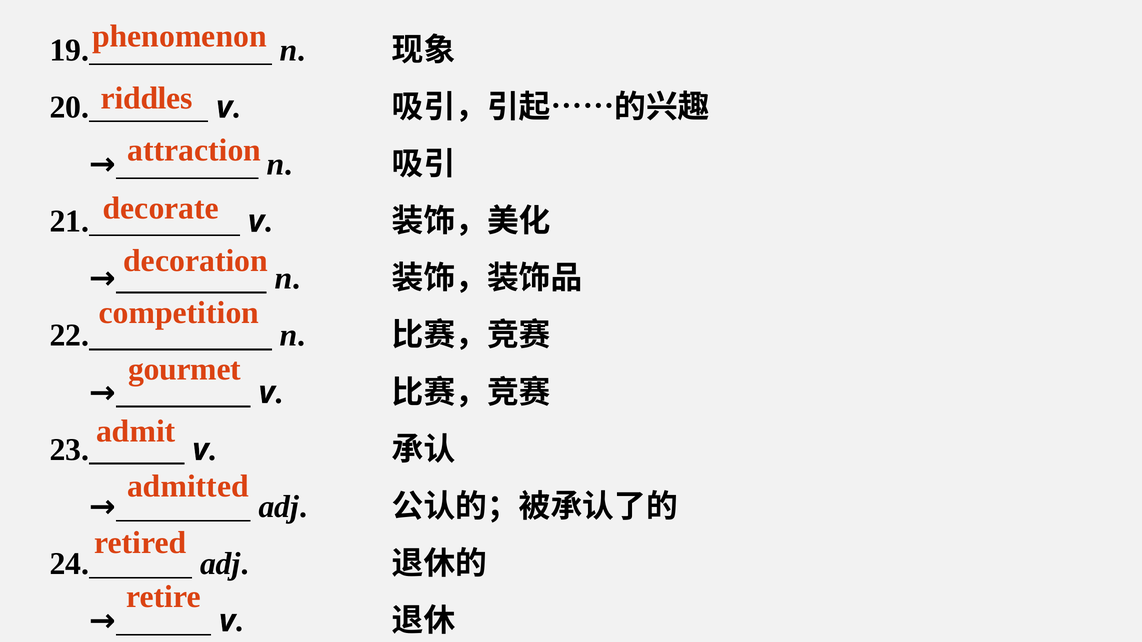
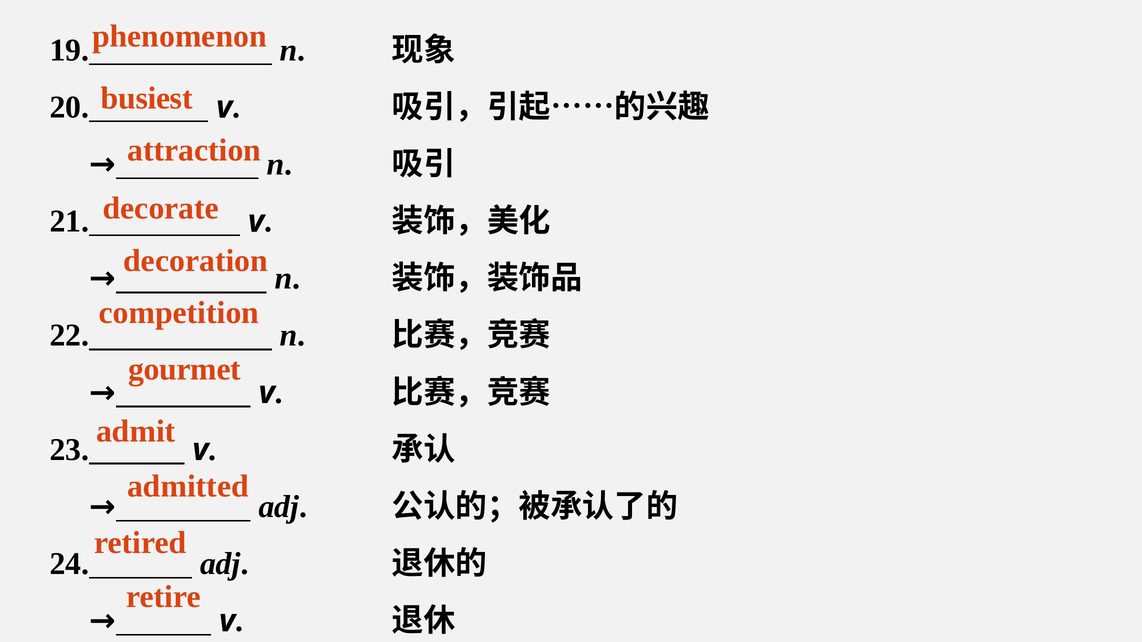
riddles: riddles -> busiest
